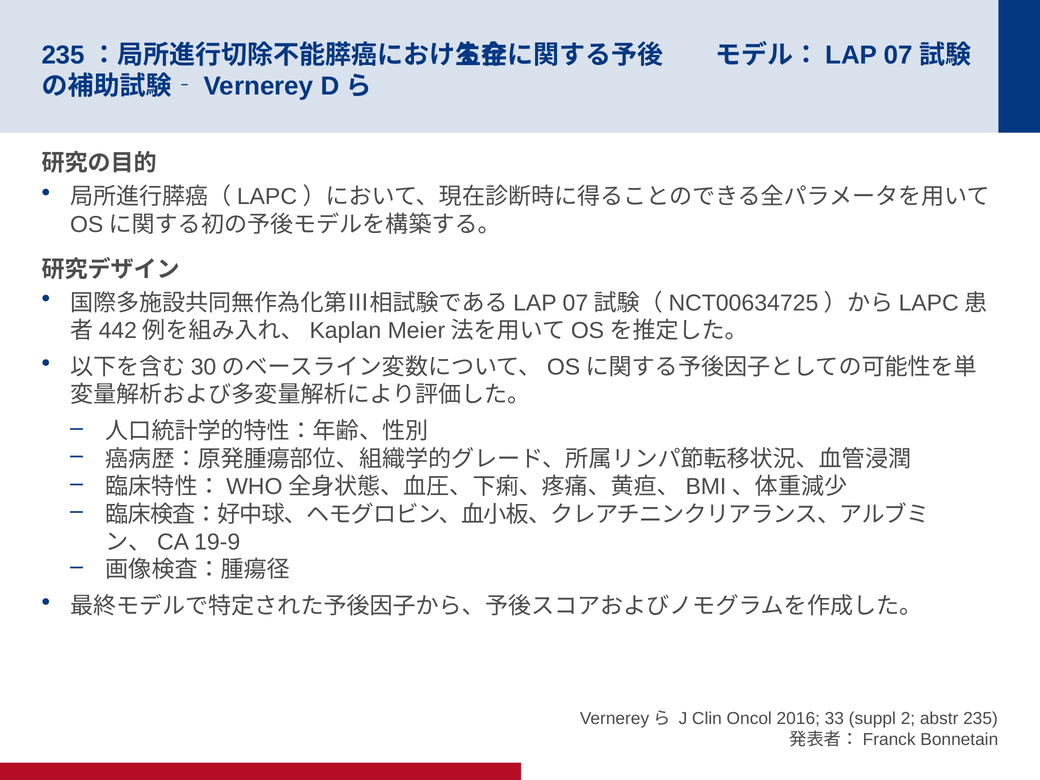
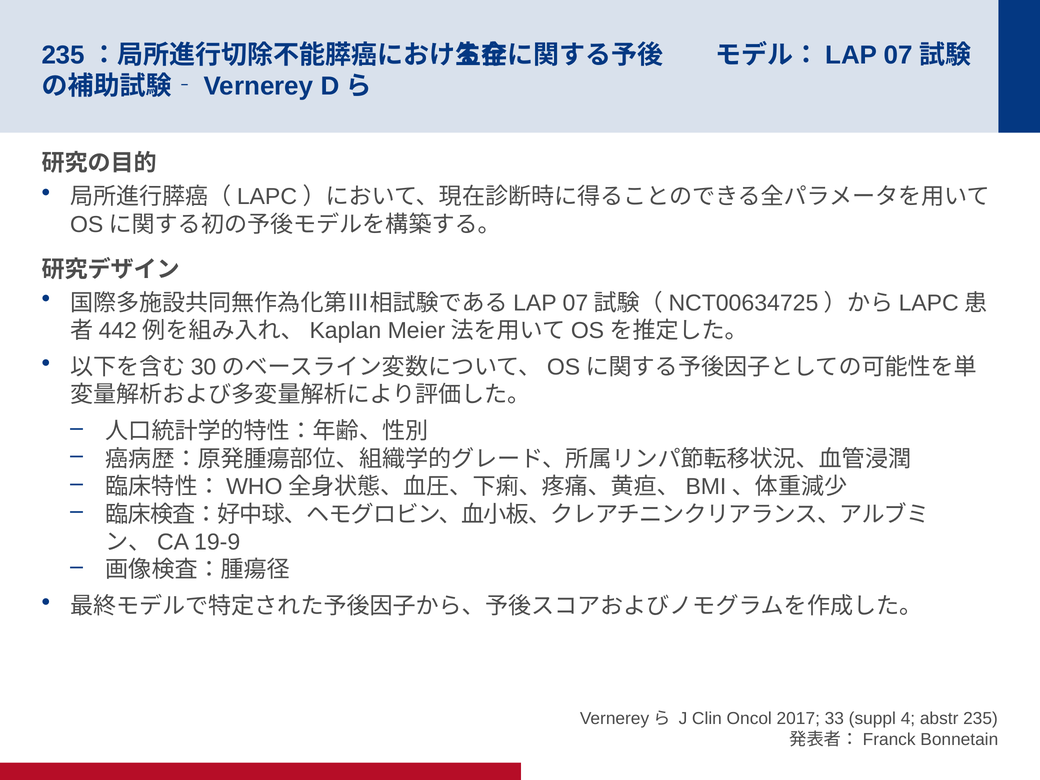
2016: 2016 -> 2017
2: 2 -> 4
